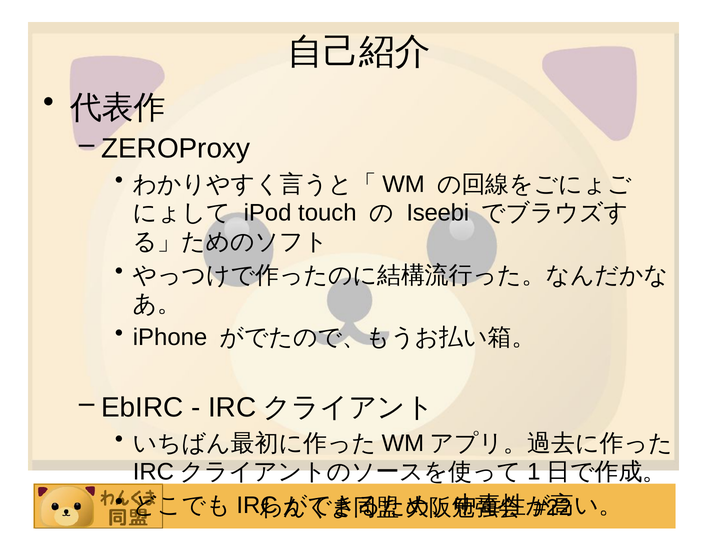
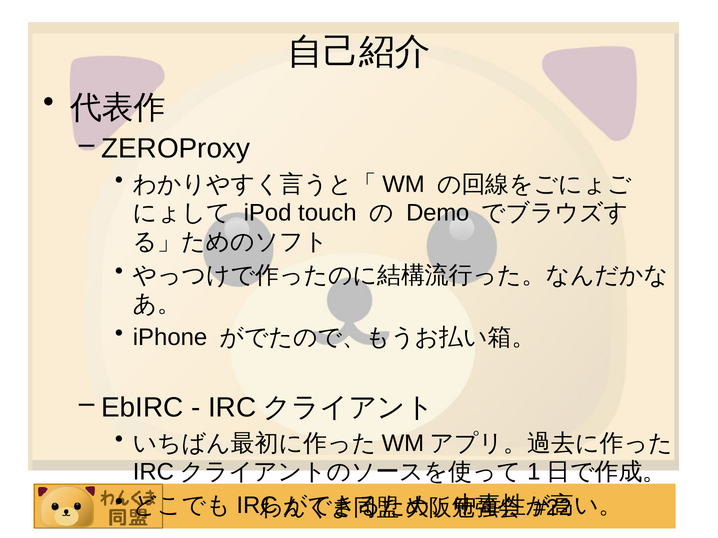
Iseebi: Iseebi -> Demo
